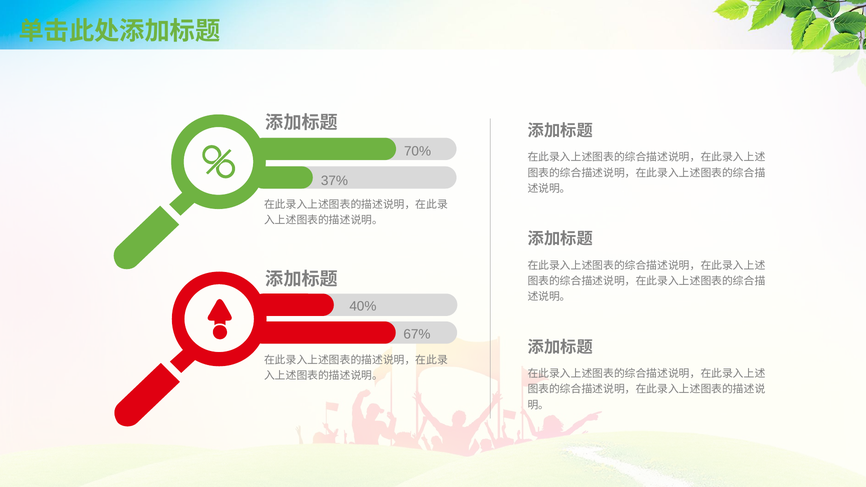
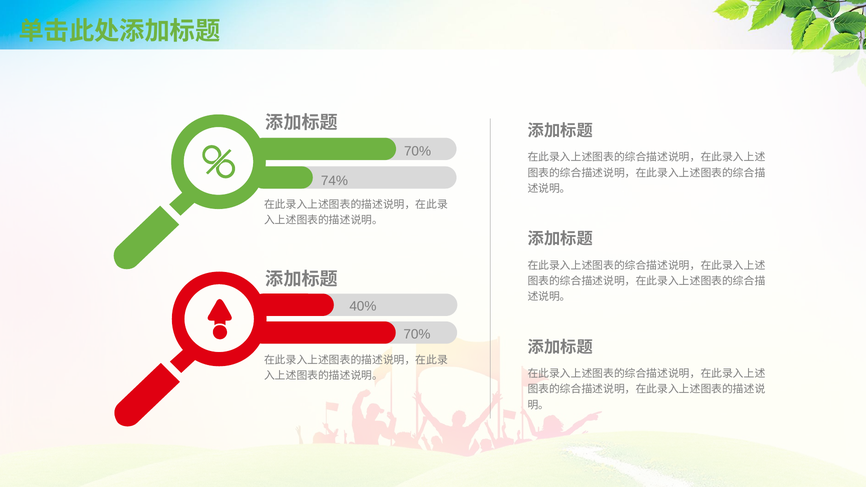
37%: 37% -> 74%
67% at (417, 334): 67% -> 70%
